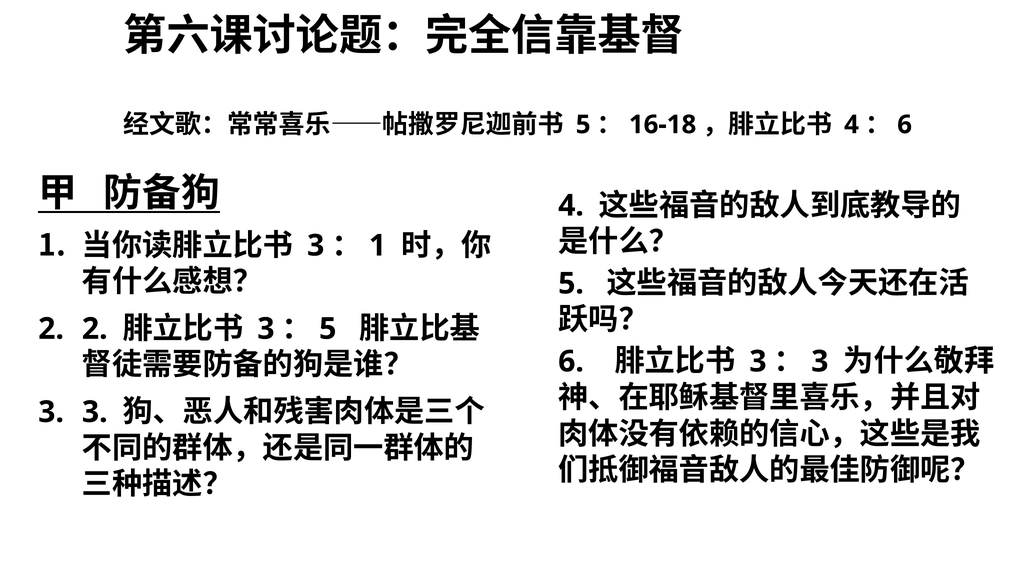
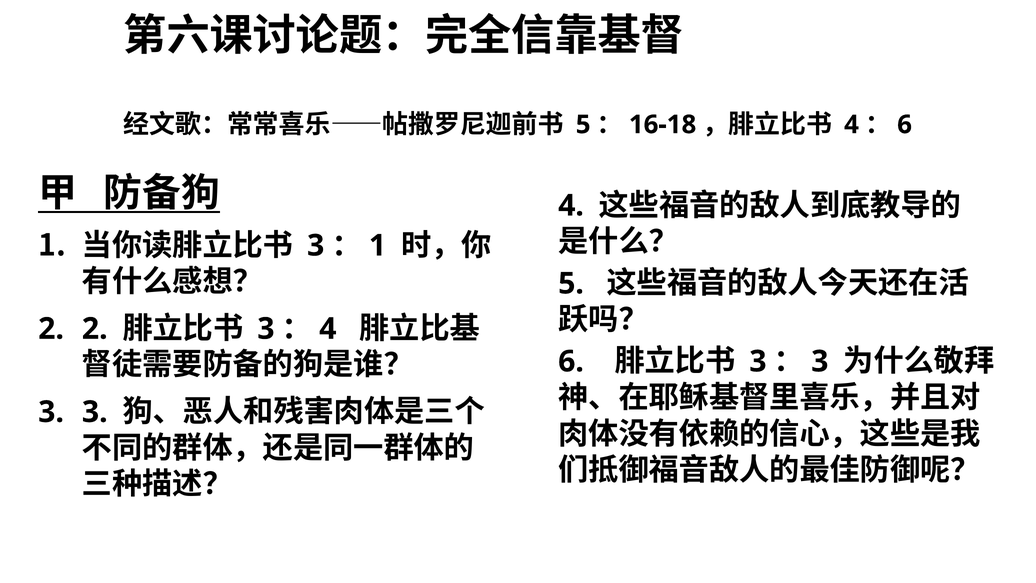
5 at (328, 329): 5 -> 4
